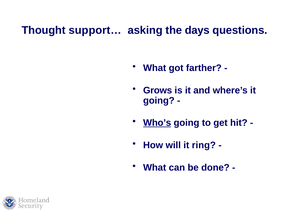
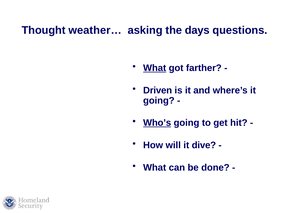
support…: support… -> weather…
What at (155, 68) underline: none -> present
Grows: Grows -> Driven
ring: ring -> dive
